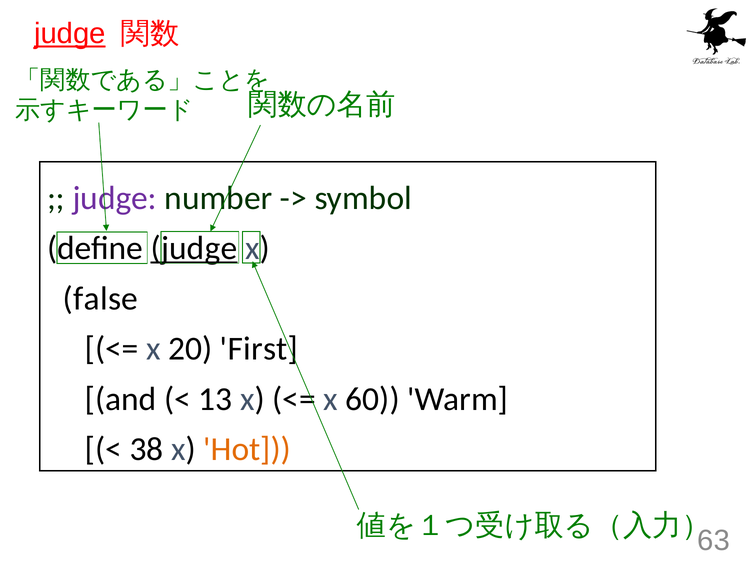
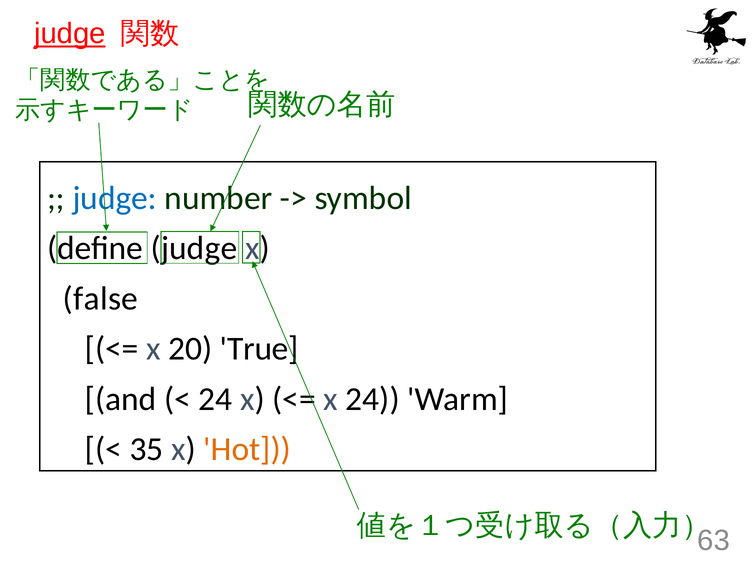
judge at (115, 198) colour: purple -> blue
judge at (194, 249) underline: present -> none
First: First -> True
13 at (215, 399): 13 -> 24
x 60: 60 -> 24
38: 38 -> 35
